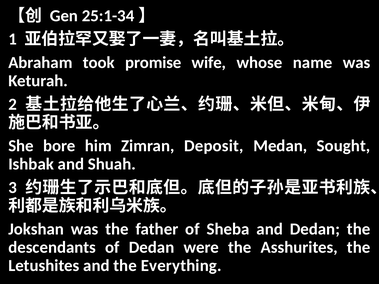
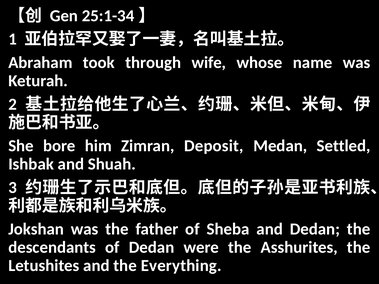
promise: promise -> through
Sought: Sought -> Settled
